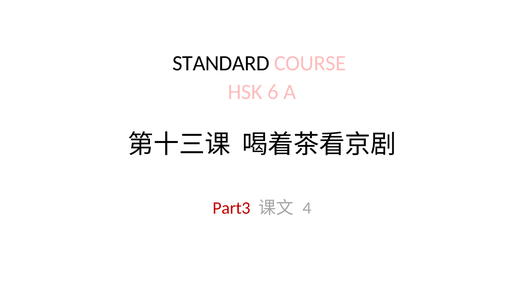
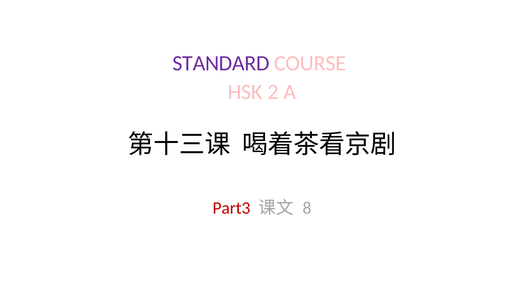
STANDARD colour: black -> purple
6: 6 -> 2
4: 4 -> 8
